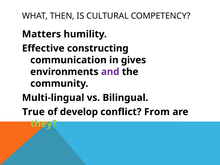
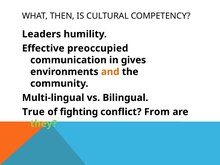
Matters: Matters -> Leaders
constructing: constructing -> preoccupied
and colour: purple -> orange
develop: develop -> fighting
